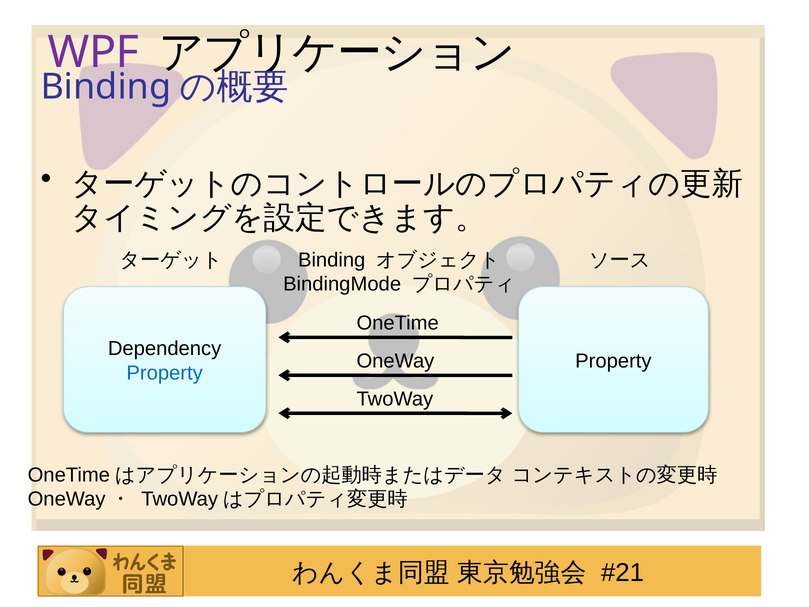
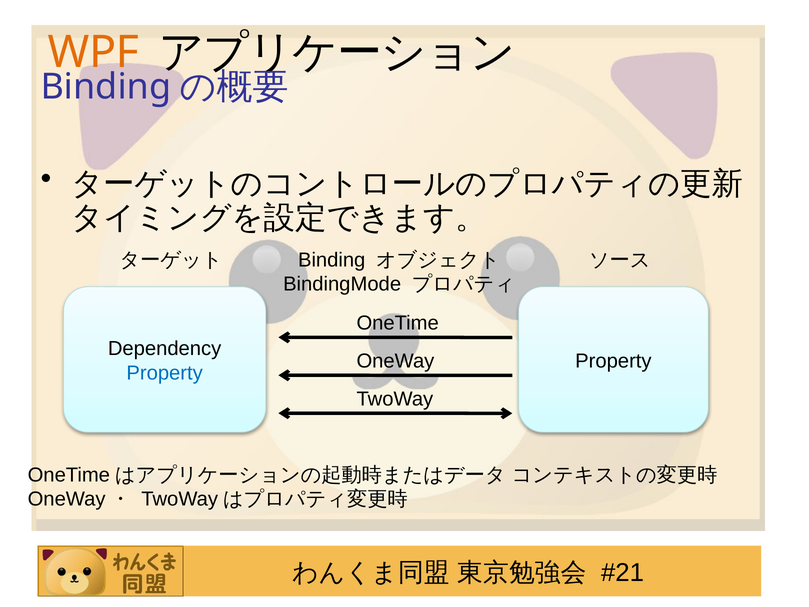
WPF colour: purple -> orange
